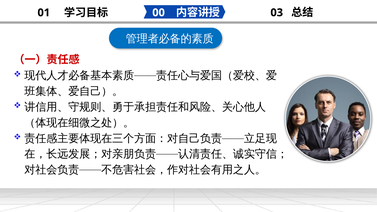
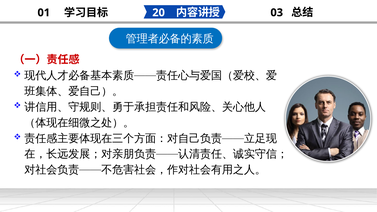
00: 00 -> 20
